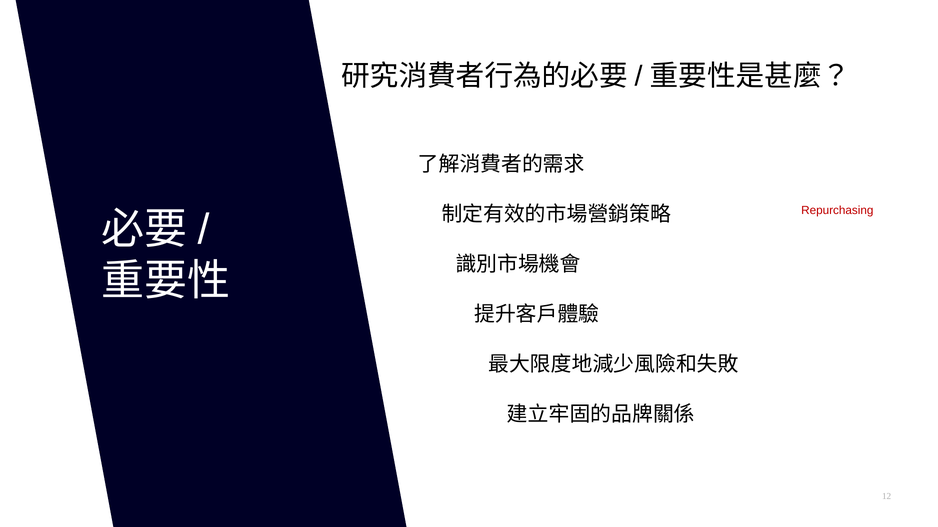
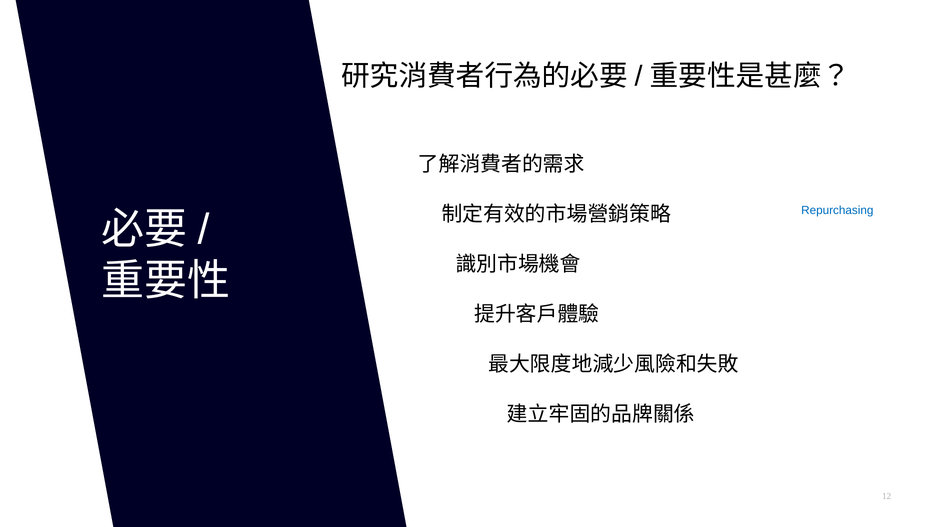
Repurchasing colour: red -> blue
